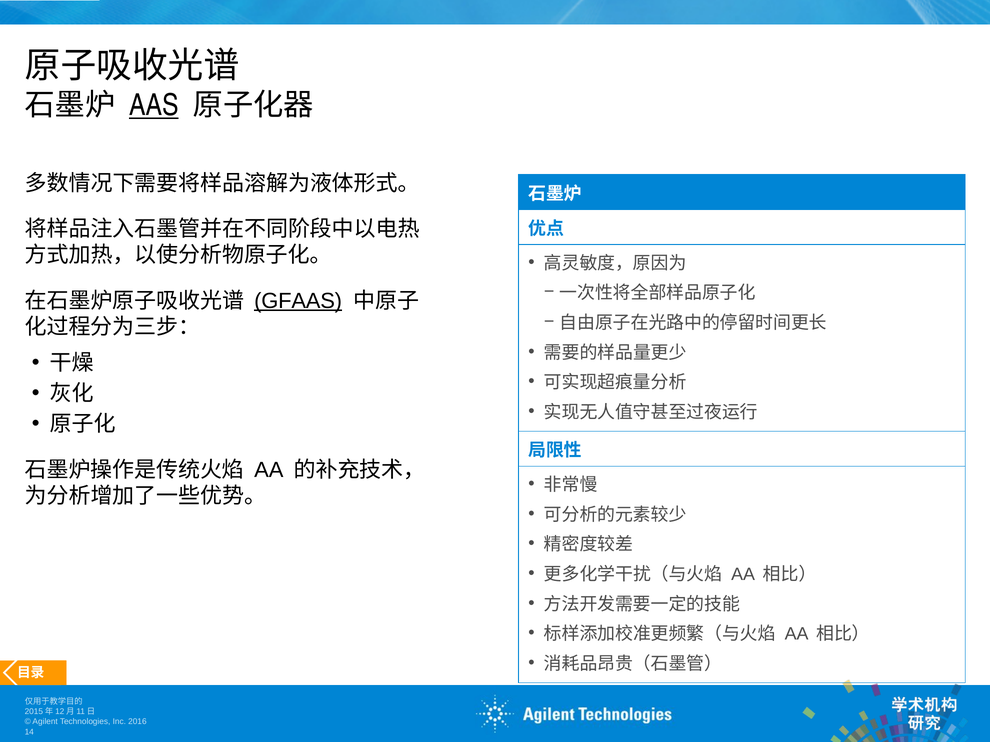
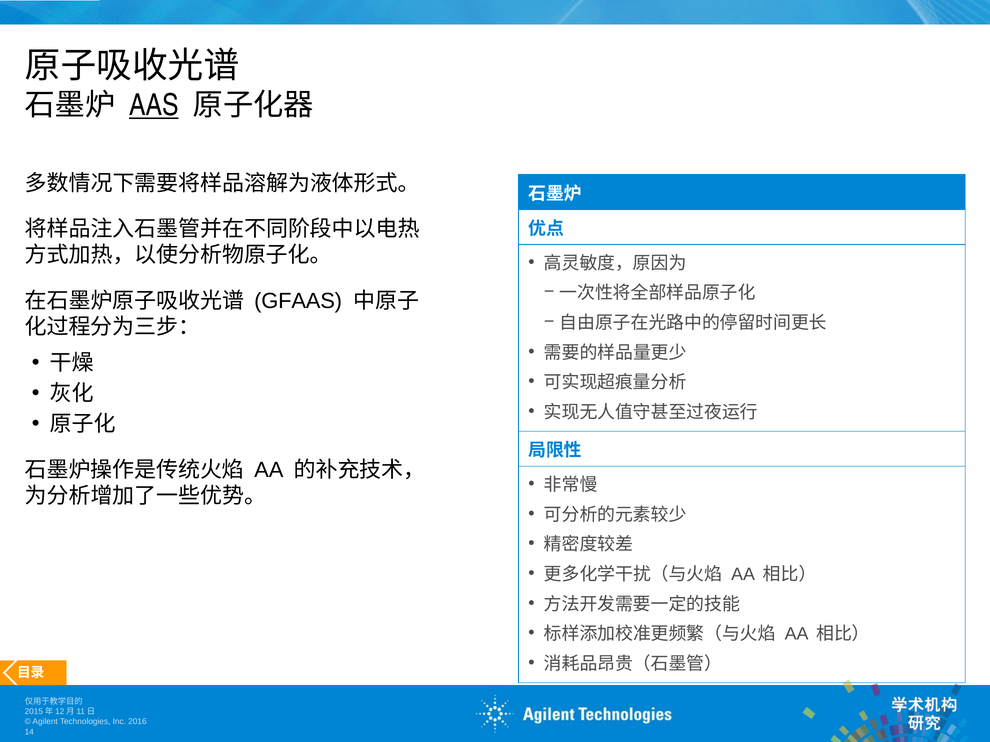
GFAAS underline: present -> none
